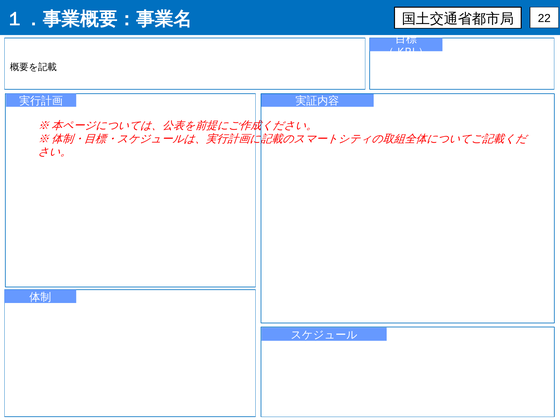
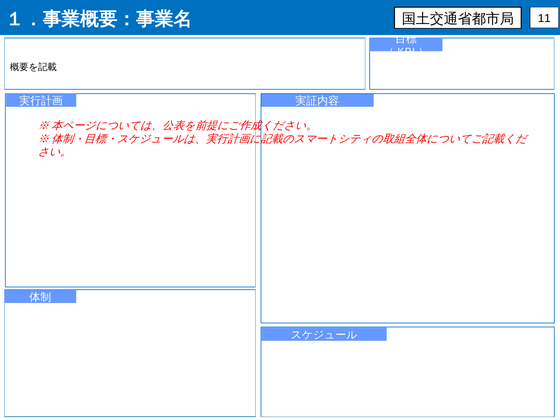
22: 22 -> 11
